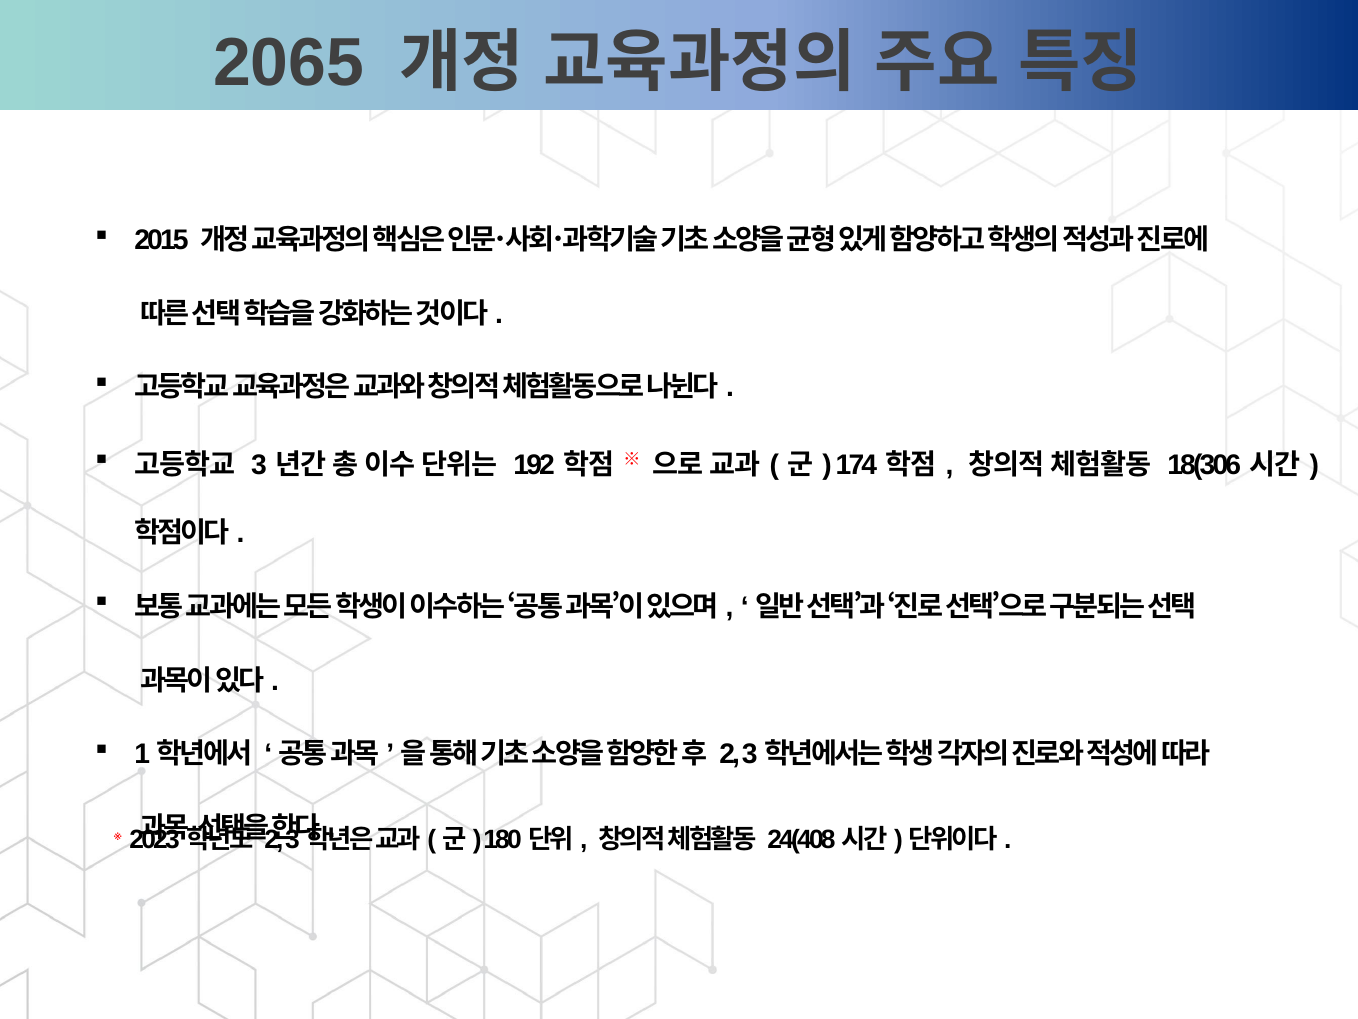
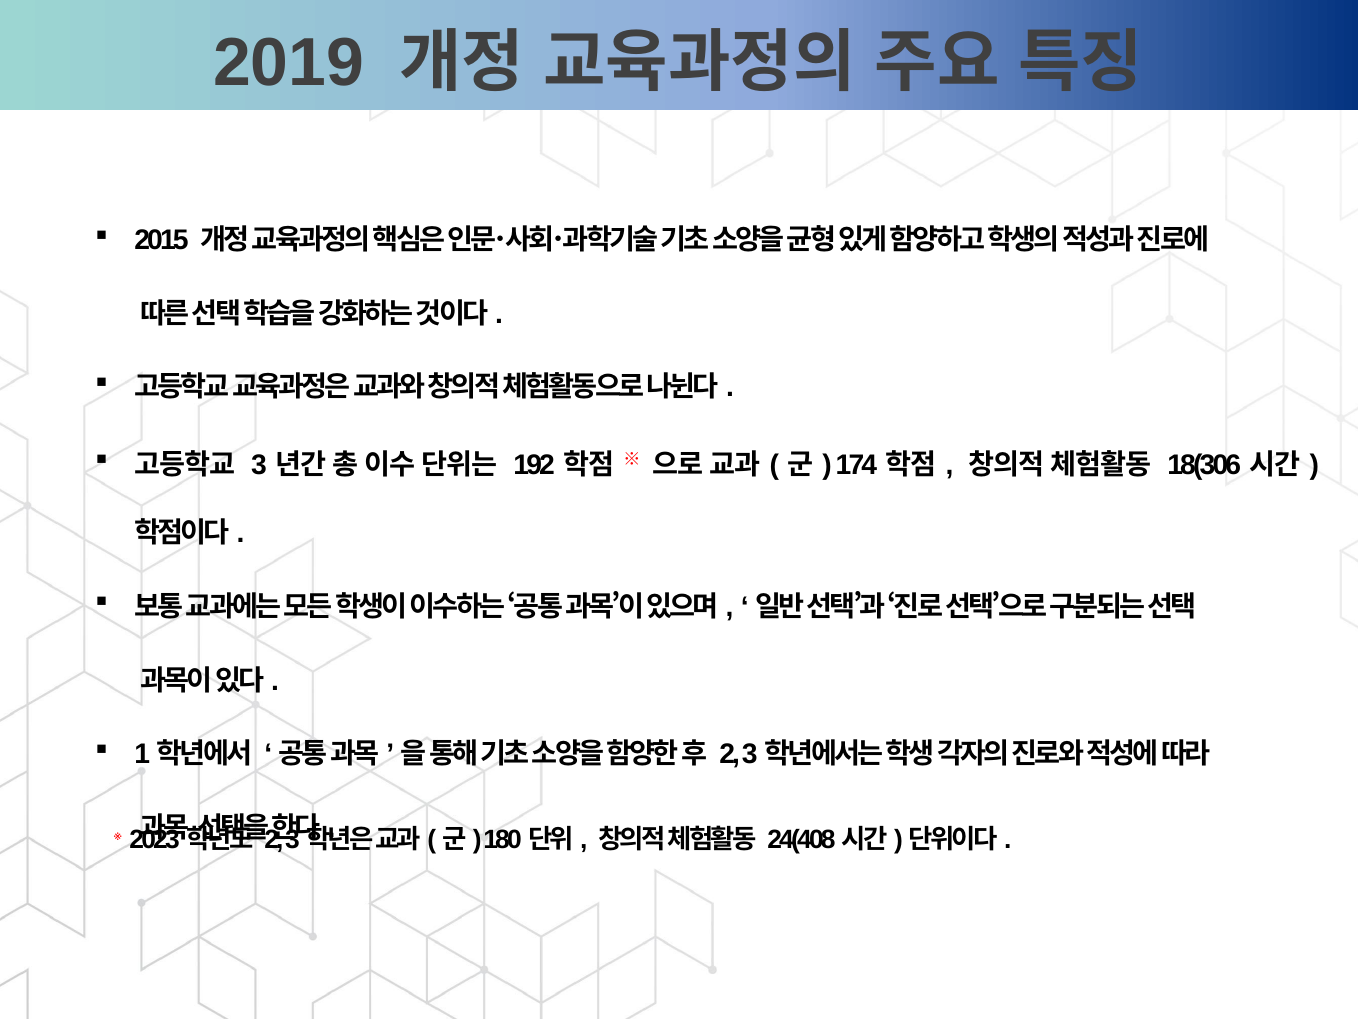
2065: 2065 -> 2019
